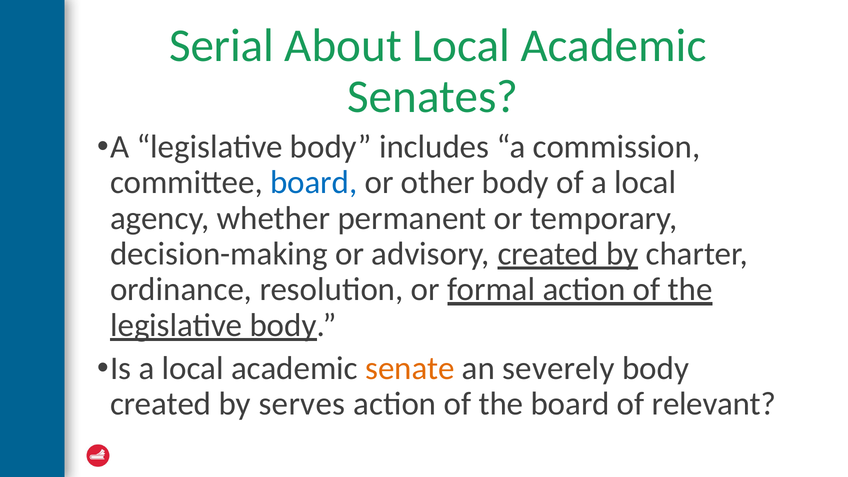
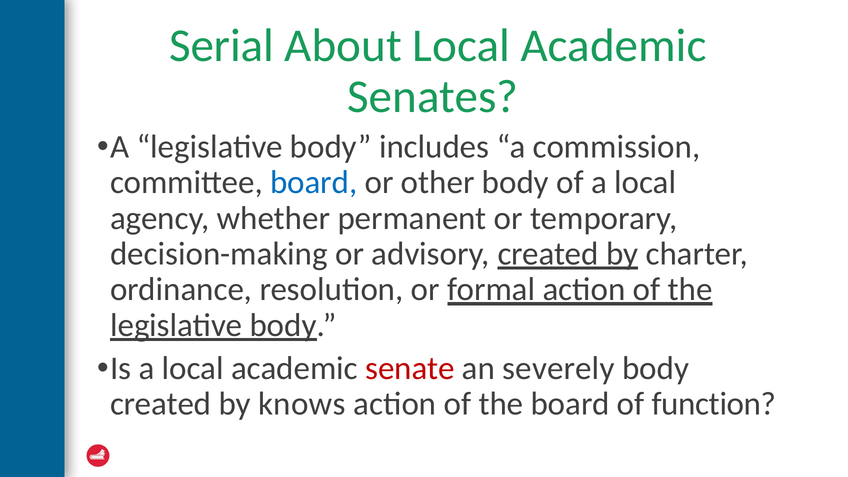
senate colour: orange -> red
serves: serves -> knows
relevant: relevant -> function
